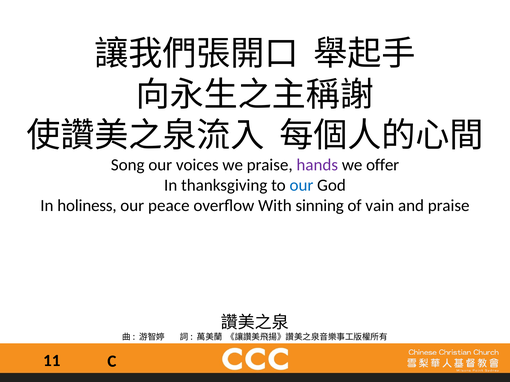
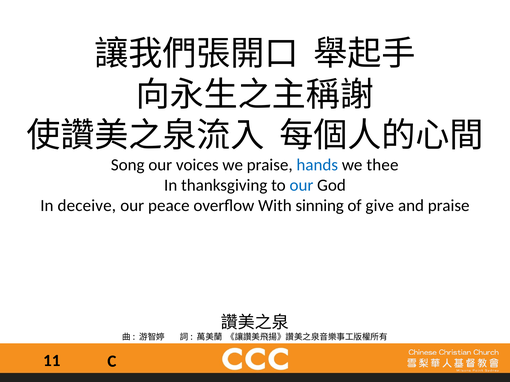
hands colour: purple -> blue
offer: offer -> thee
holiness: holiness -> deceive
vain: vain -> give
